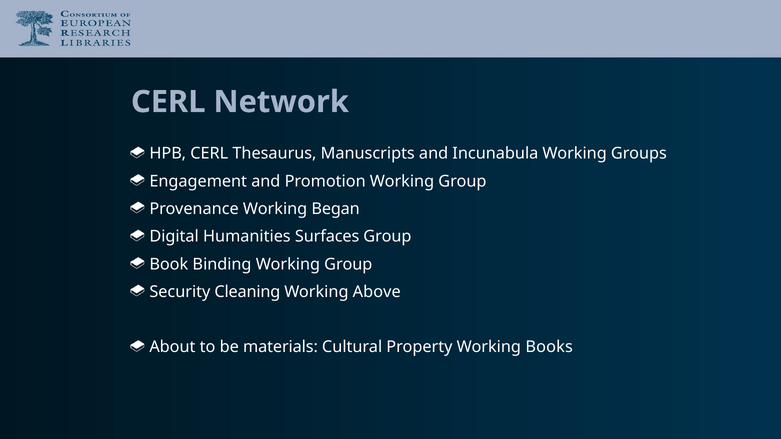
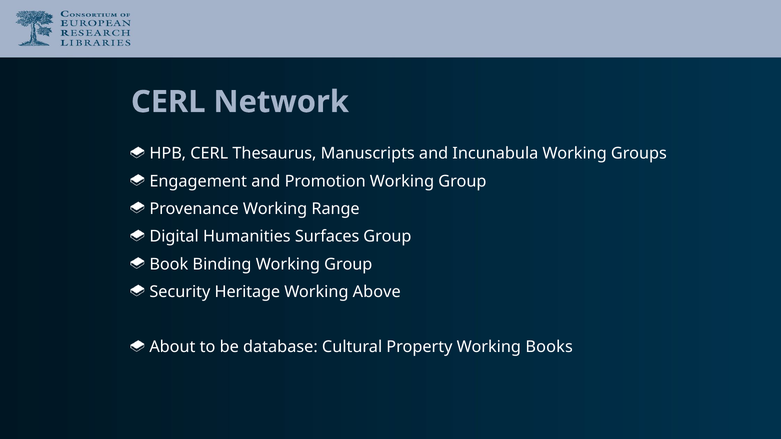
Began: Began -> Range
Cleaning: Cleaning -> Heritage
materials: materials -> database
